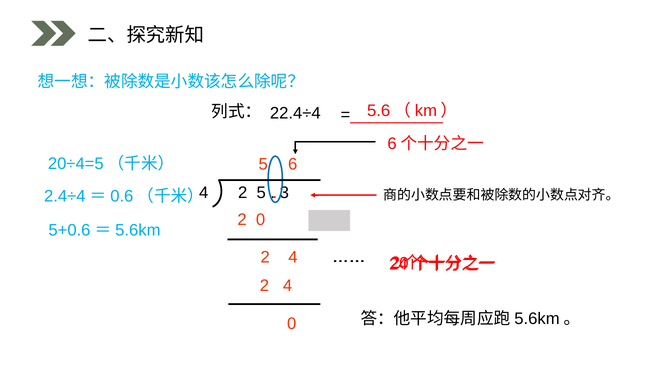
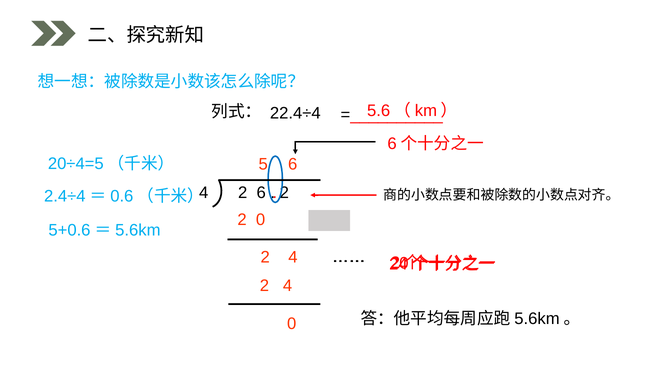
2 5: 5 -> 6
3 at (284, 192): 3 -> 2
